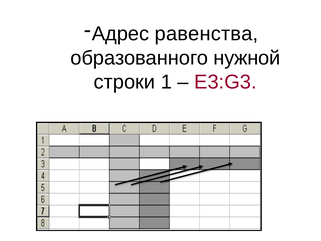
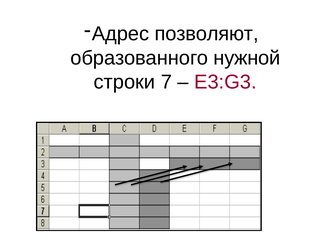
равенства: равенства -> позволяют
1: 1 -> 7
